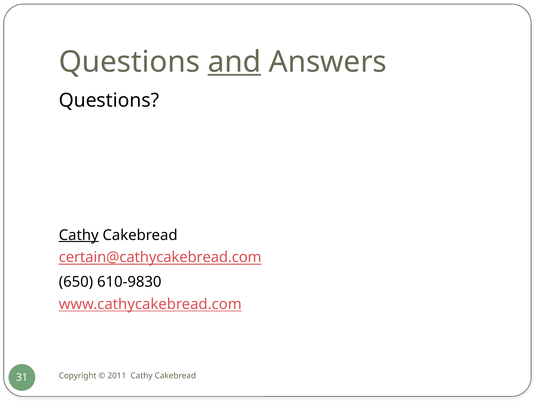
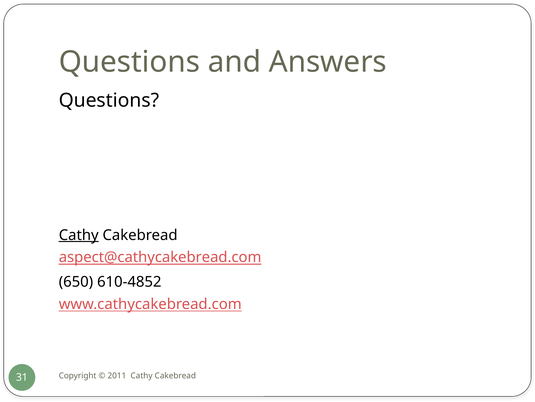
and underline: present -> none
certain@cathycakebread.com: certain@cathycakebread.com -> aspect@cathycakebread.com
610-9830: 610-9830 -> 610-4852
